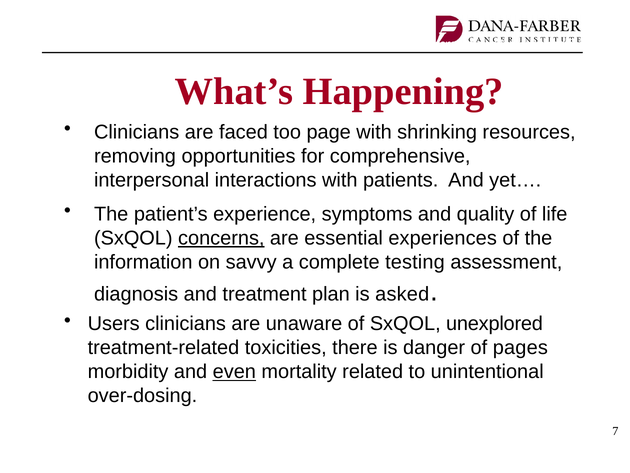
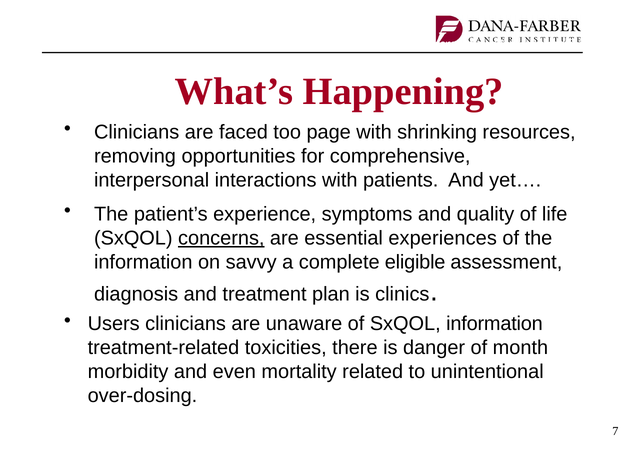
testing: testing -> eligible
asked: asked -> clinics
SxQOL unexplored: unexplored -> information
pages: pages -> month
even underline: present -> none
